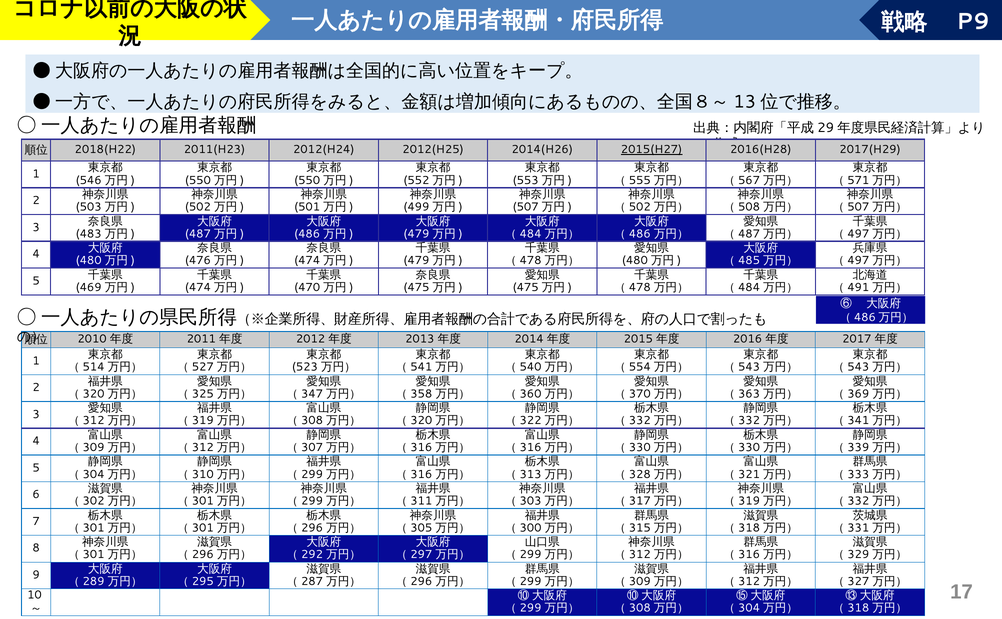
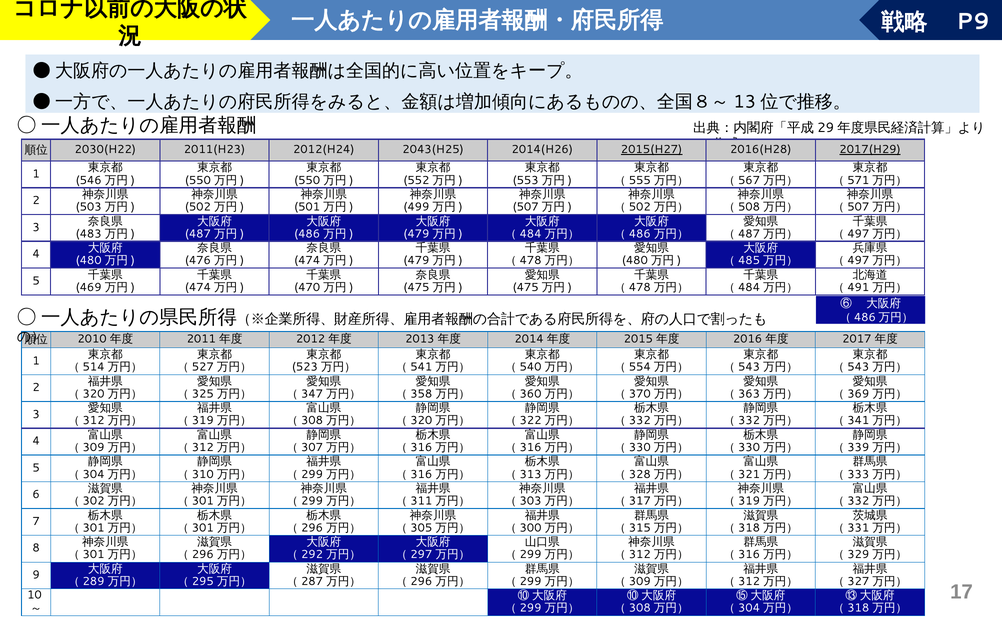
2018(H22: 2018(H22 -> 2030(H22
2012(H25: 2012(H25 -> 2043(H25
2017(H29 underline: none -> present
